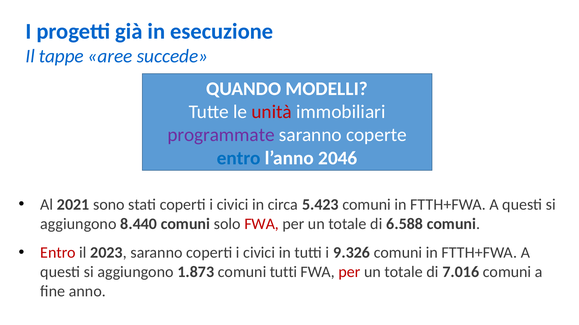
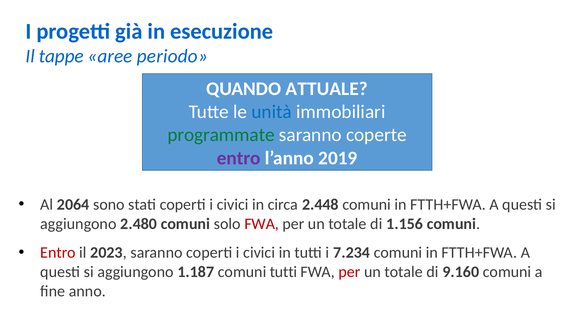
succede: succede -> periodo
MODELLI: MODELLI -> ATTUALE
unità colour: red -> blue
programmate colour: purple -> green
entro at (239, 158) colour: blue -> purple
2046: 2046 -> 2019
2021: 2021 -> 2064
5.423: 5.423 -> 2.448
8.440: 8.440 -> 2.480
6.588: 6.588 -> 1.156
9.326: 9.326 -> 7.234
1.873: 1.873 -> 1.187
7.016: 7.016 -> 9.160
